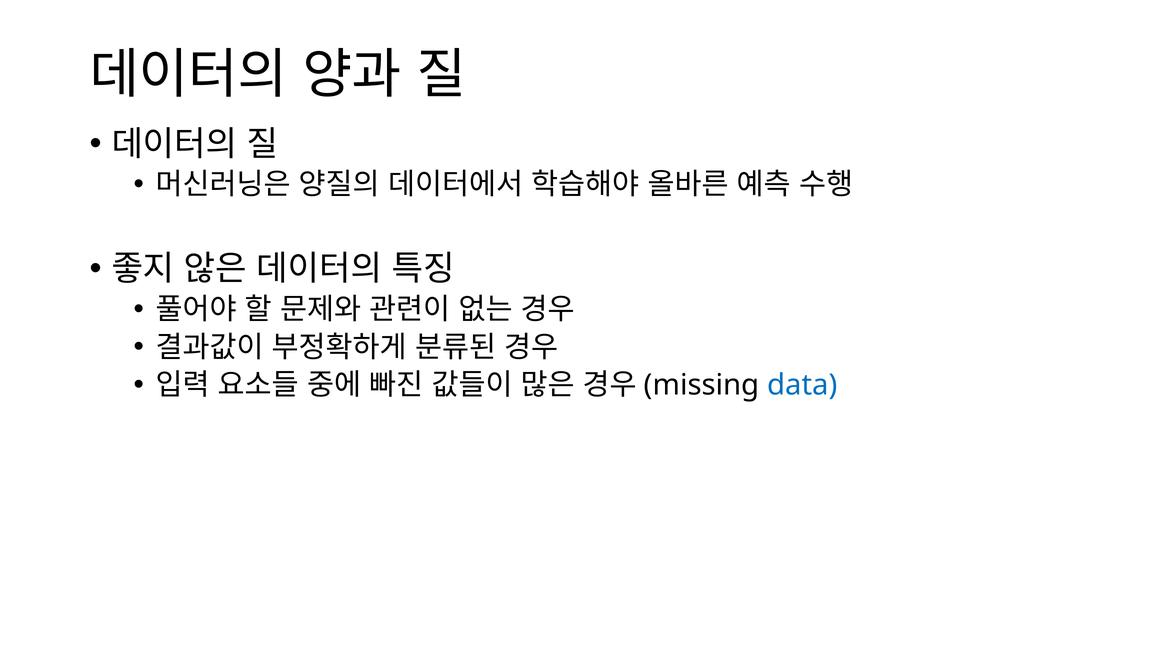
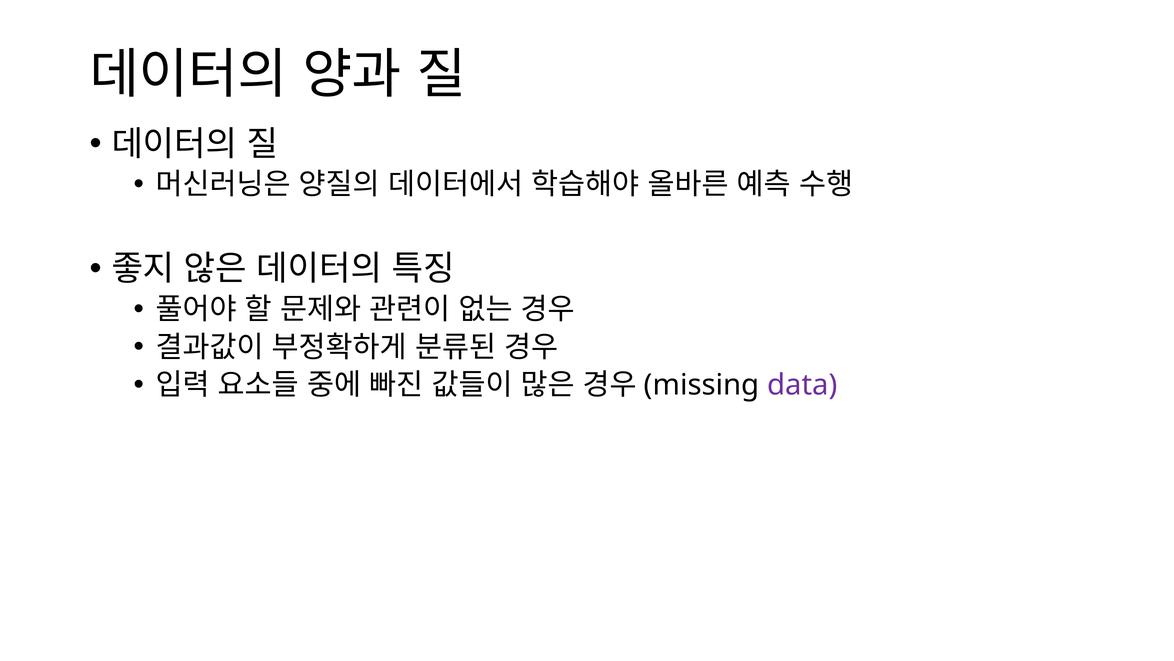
data colour: blue -> purple
